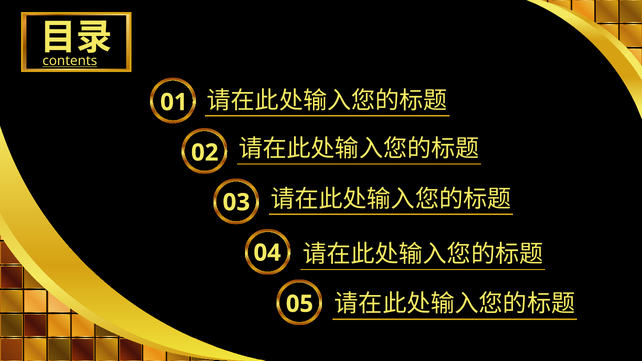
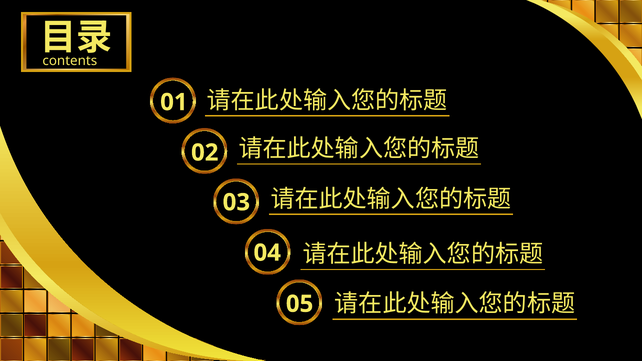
contents underline: present -> none
